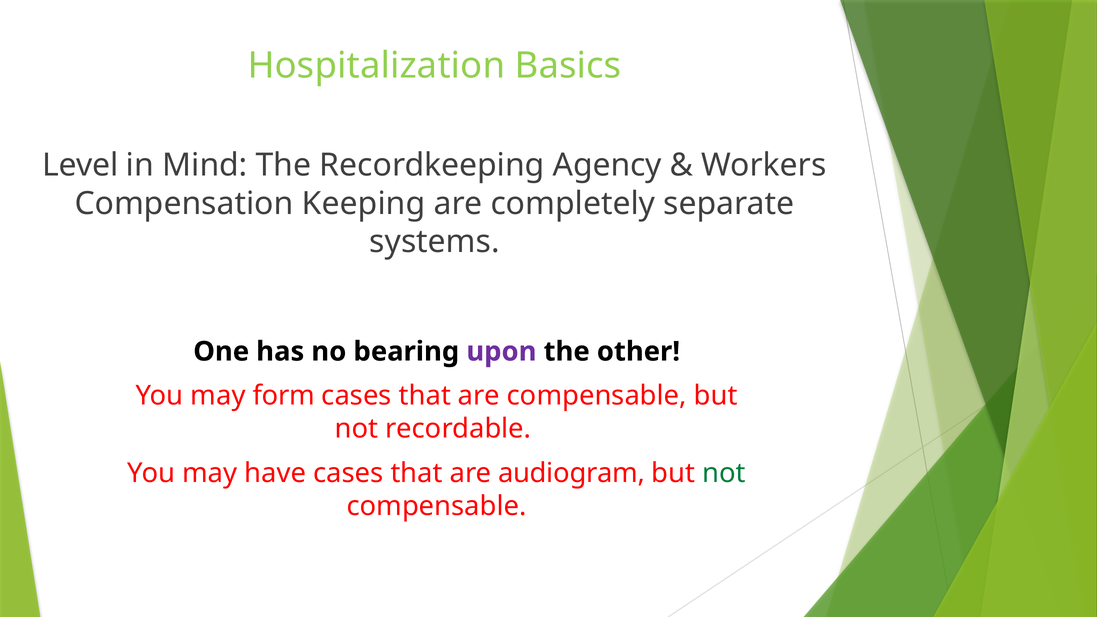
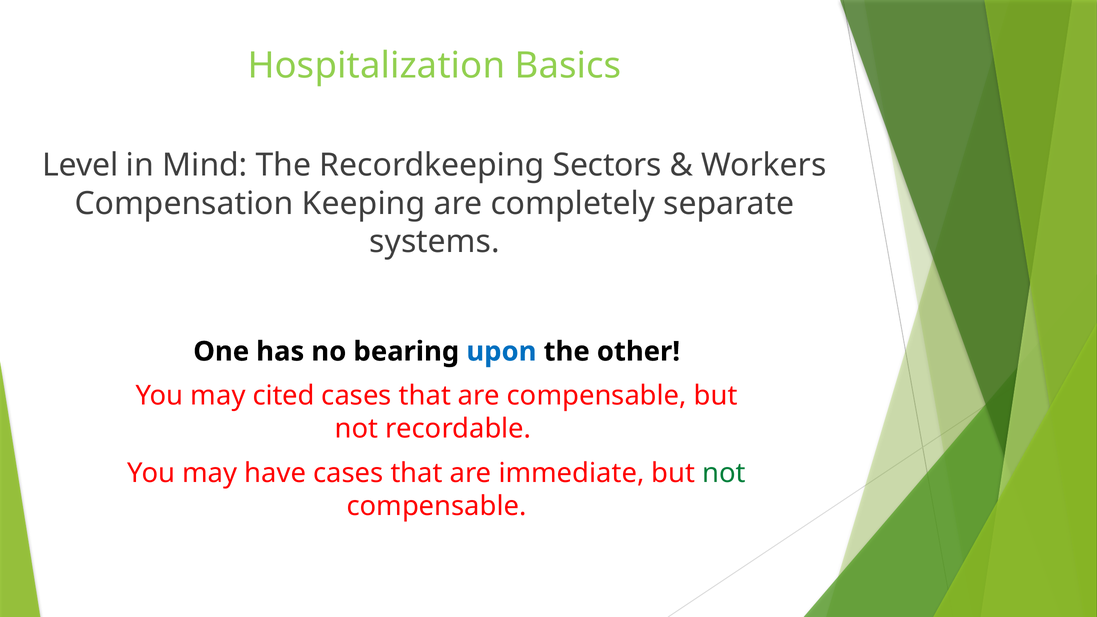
Agency: Agency -> Sectors
upon colour: purple -> blue
form: form -> cited
audiogram: audiogram -> immediate
